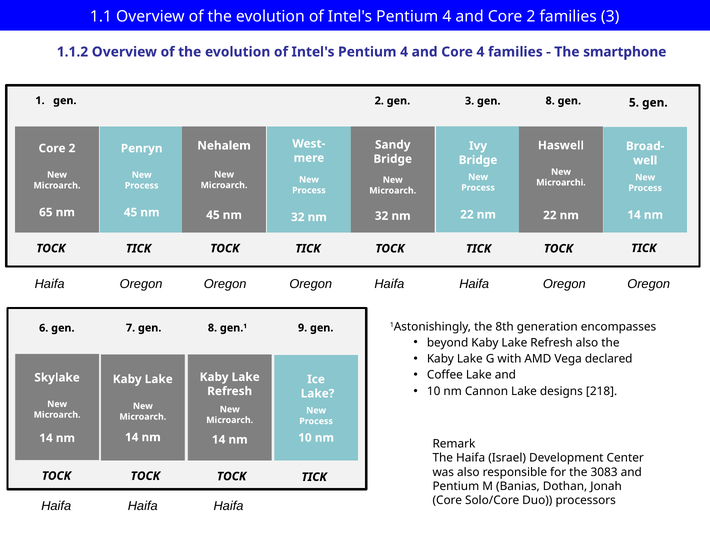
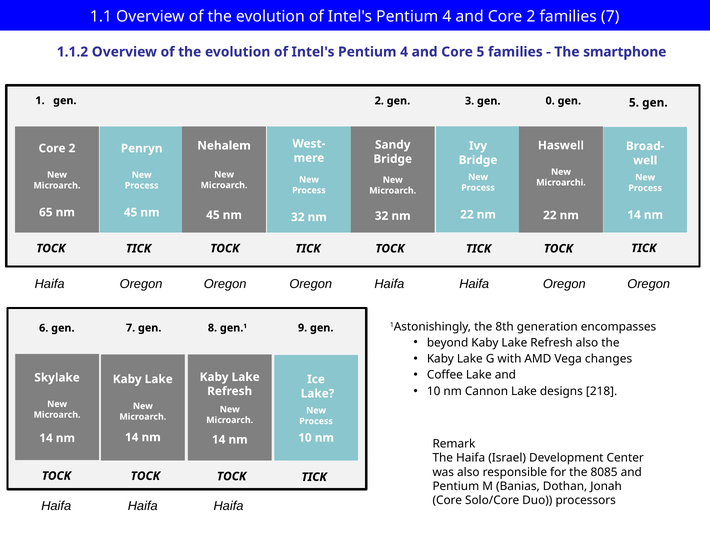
families 3: 3 -> 7
Core 4: 4 -> 5
3 gen 8: 8 -> 0
declared: declared -> changes
3083: 3083 -> 8085
